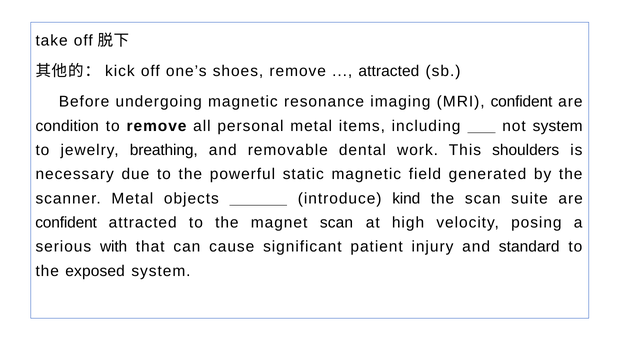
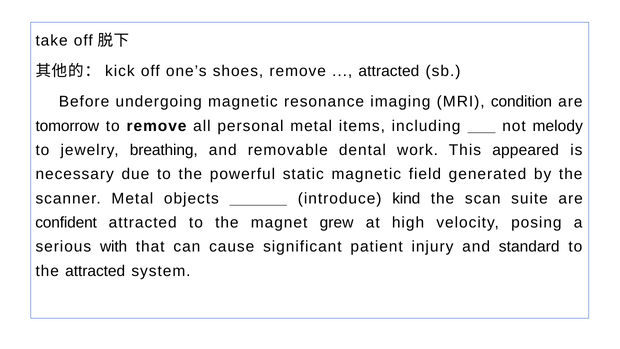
MRI confident: confident -> condition
condition: condition -> tomorrow
not system: system -> melody
shoulders: shoulders -> appeared
magnet scan: scan -> grew
the exposed: exposed -> attracted
